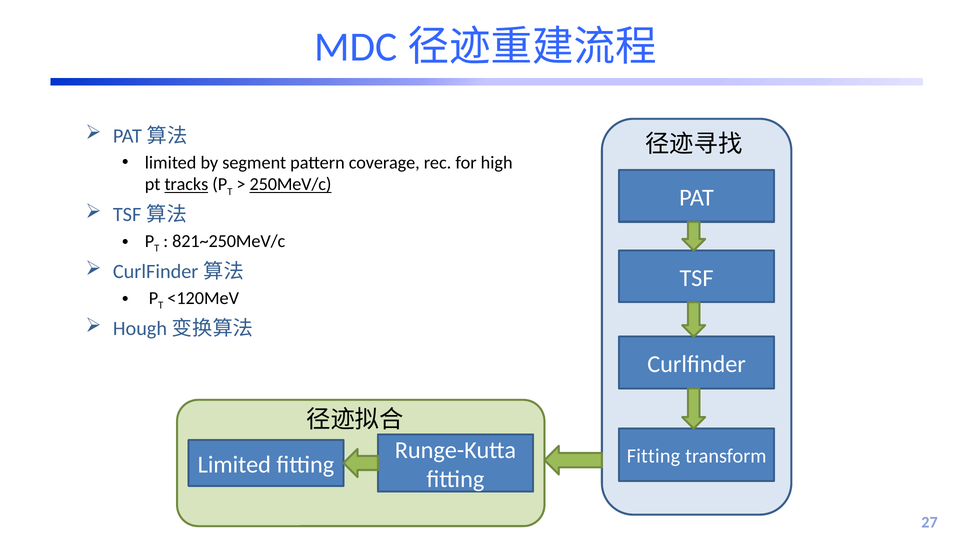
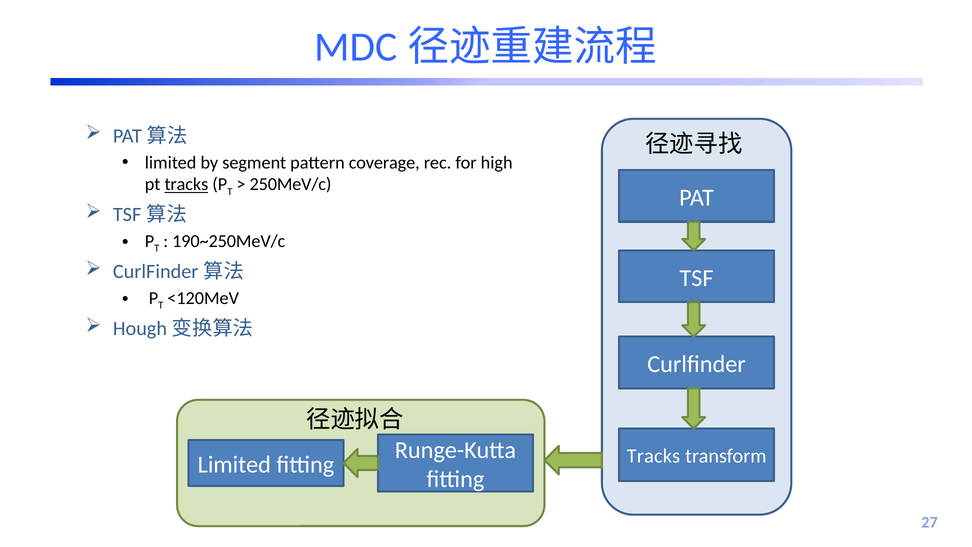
250MeV/c underline: present -> none
821~250MeV/c: 821~250MeV/c -> 190~250MeV/c
Fitting at (654, 456): Fitting -> Tracks
